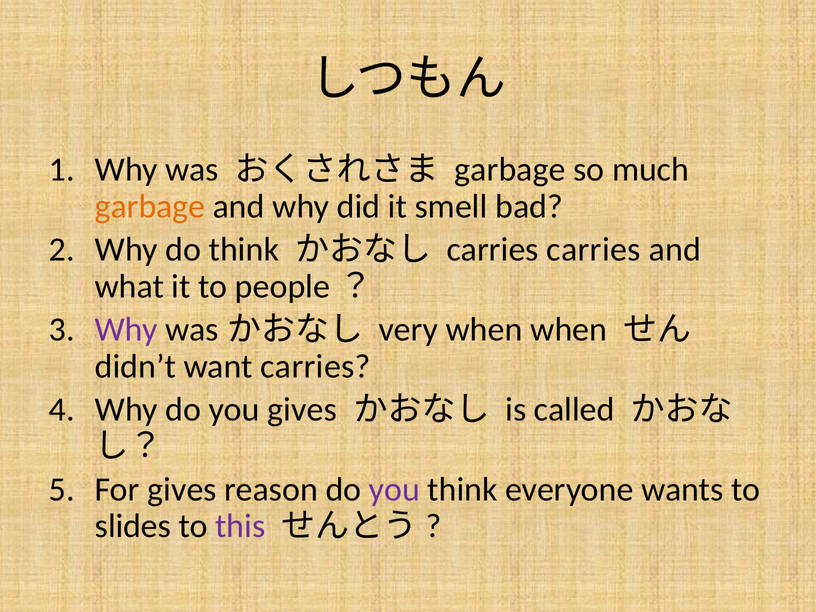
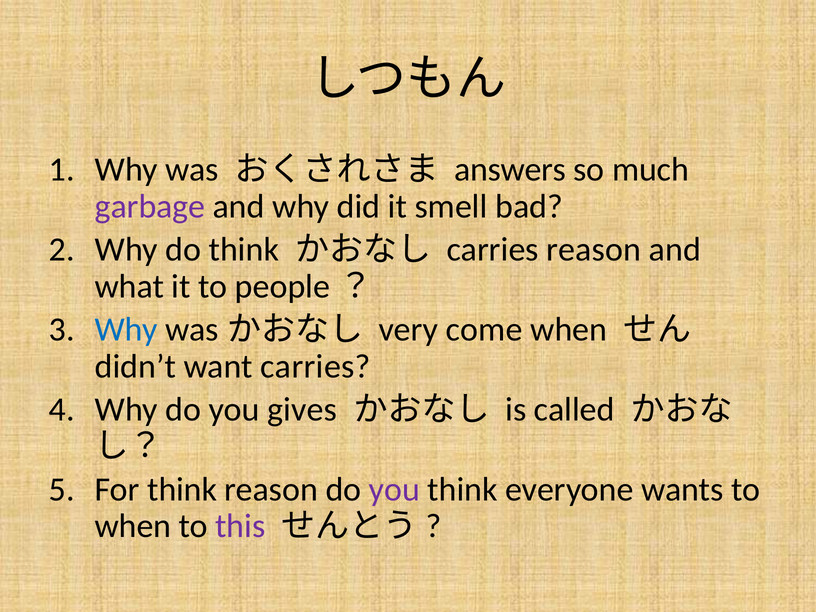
garbage at (510, 170): garbage -> answers
garbage at (150, 206) colour: orange -> purple
carries carries: carries -> reason
Why at (126, 330) colour: purple -> blue
very when: when -> come
For gives: gives -> think
slides at (133, 526): slides -> when
